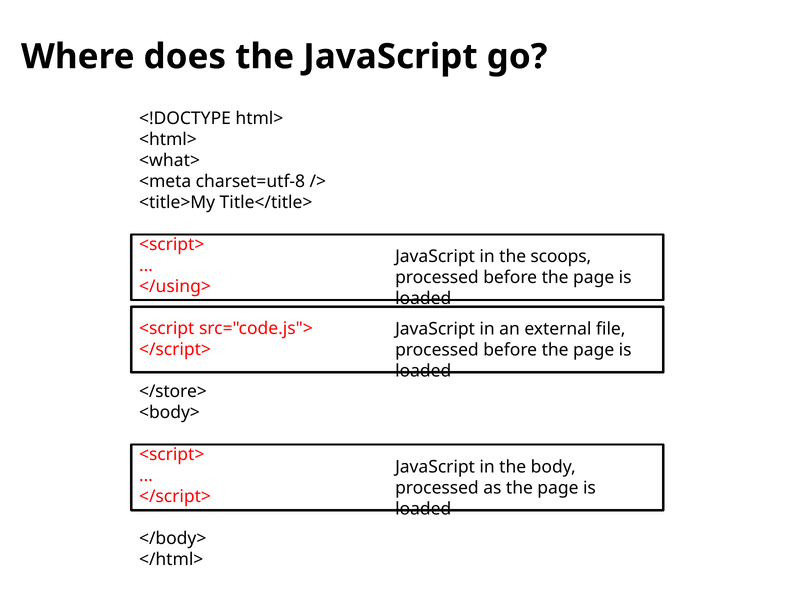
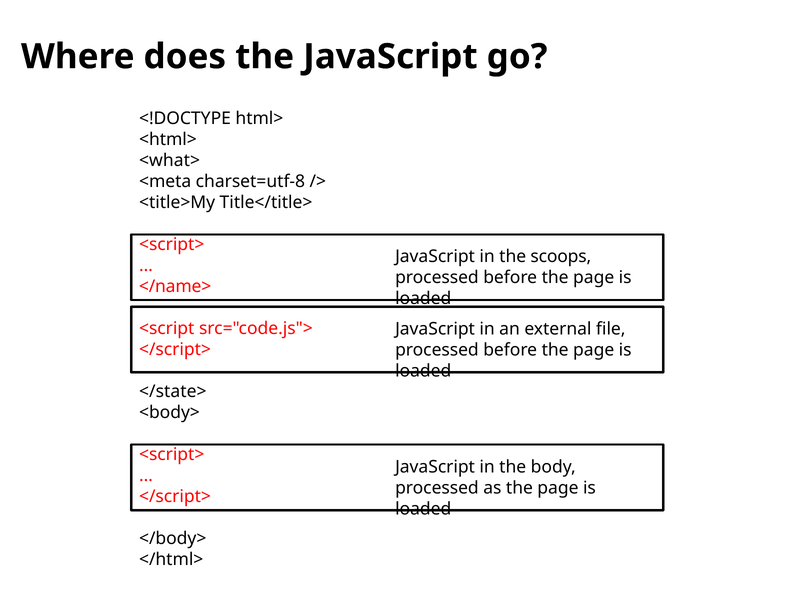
</using>: </using> -> </name>
</store>: </store> -> </state>
